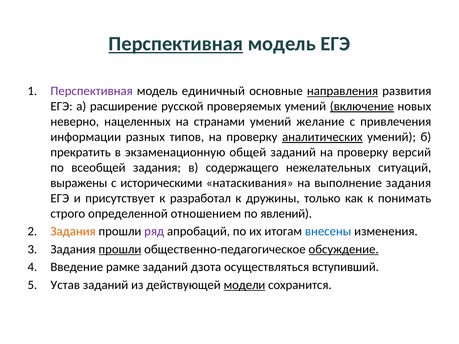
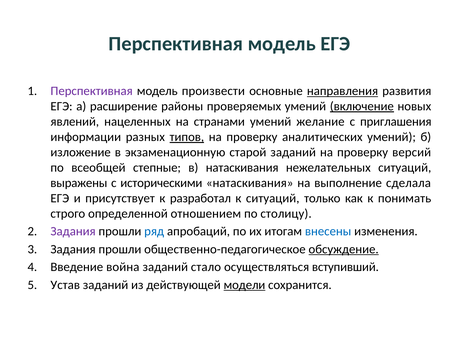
Перспективная at (176, 44) underline: present -> none
единичный: единичный -> произвести
русской: русской -> районы
неверно: неверно -> явлений
привлечения: привлечения -> приглашения
типов underline: none -> present
аналитических underline: present -> none
прекратить: прекратить -> изложение
общей: общей -> старой
всеобщей задания: задания -> степные
в содержащего: содержащего -> натаскивания
выполнение задания: задания -> сделала
к дружины: дружины -> ситуаций
явлений: явлений -> столицу
Задания at (73, 231) colour: orange -> purple
ряд colour: purple -> blue
прошли at (120, 249) underline: present -> none
рамке: рамке -> война
дзота: дзота -> стало
